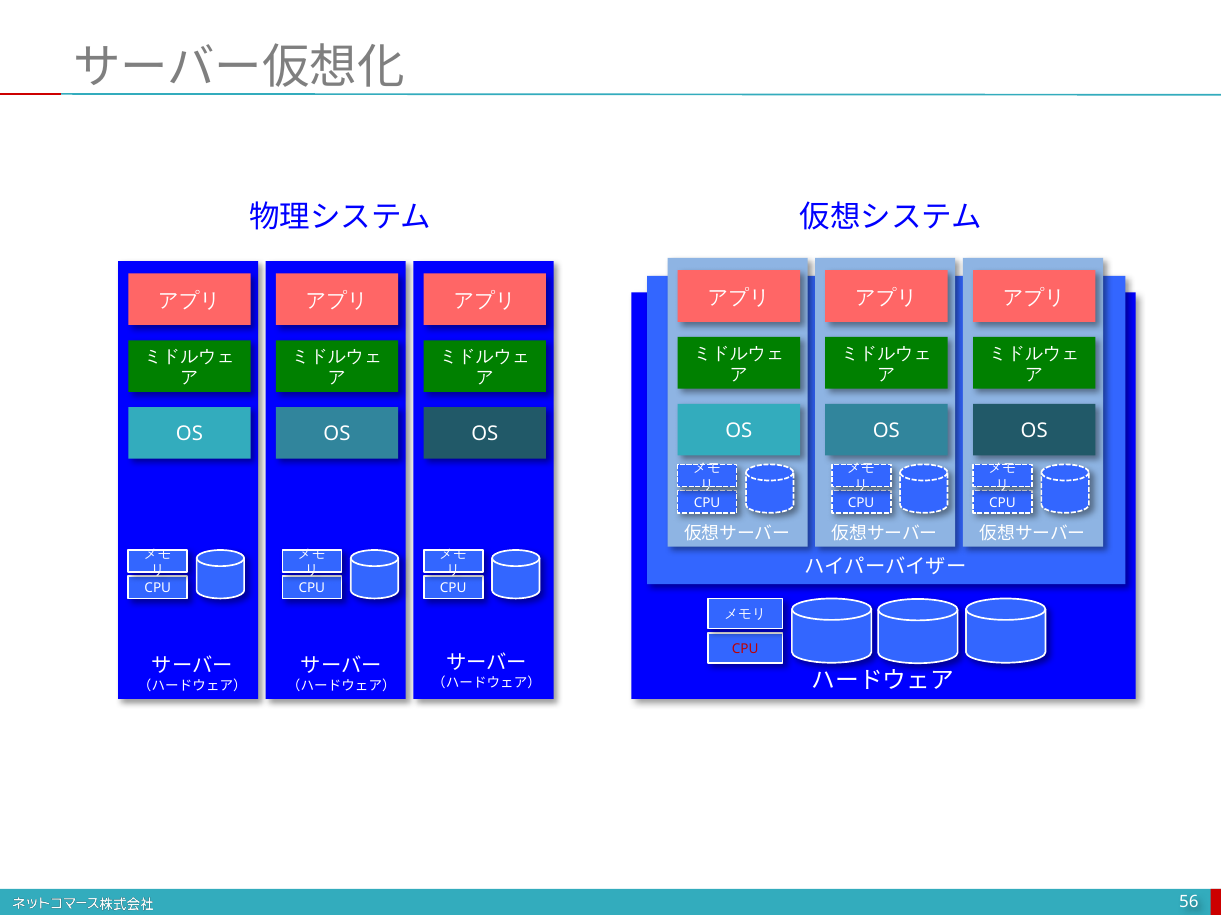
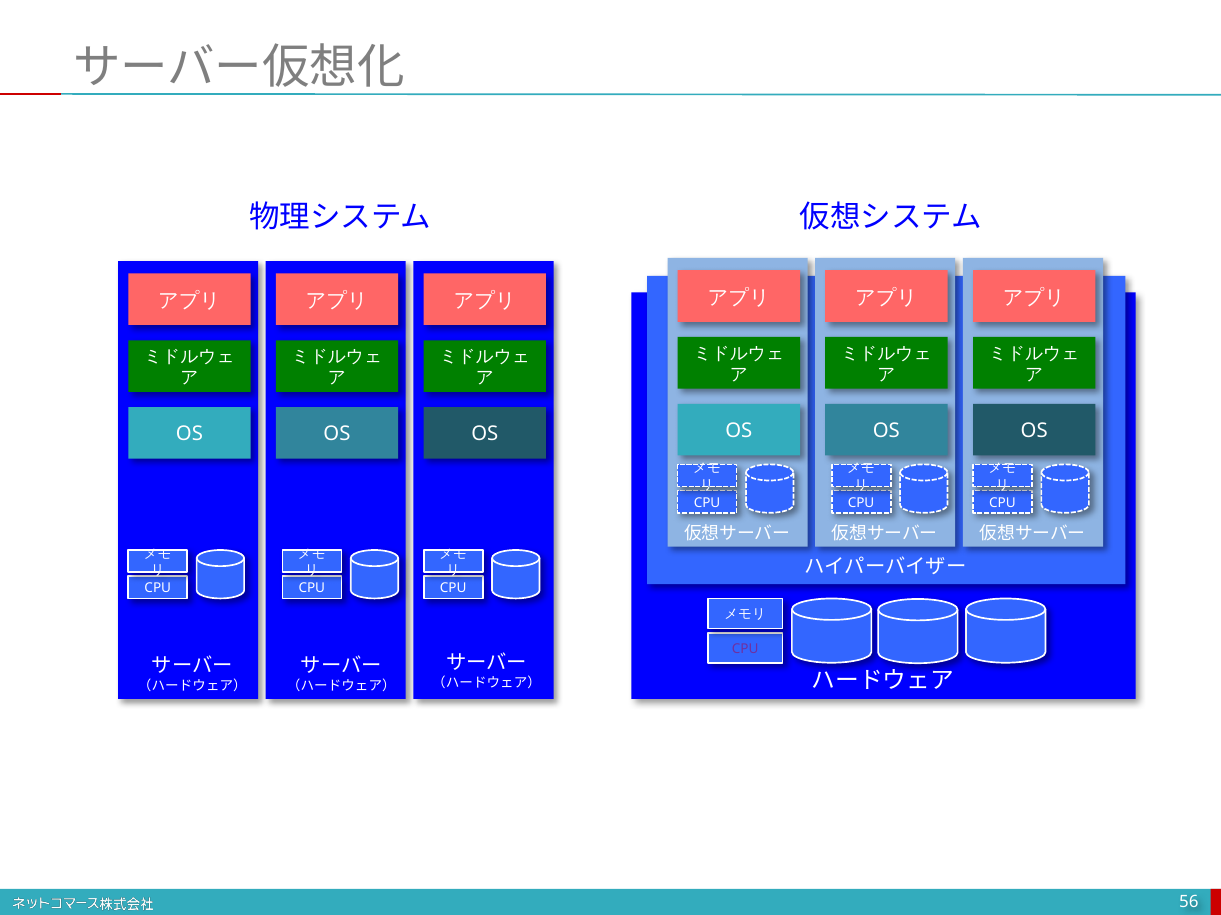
CPU at (745, 649) colour: red -> purple
